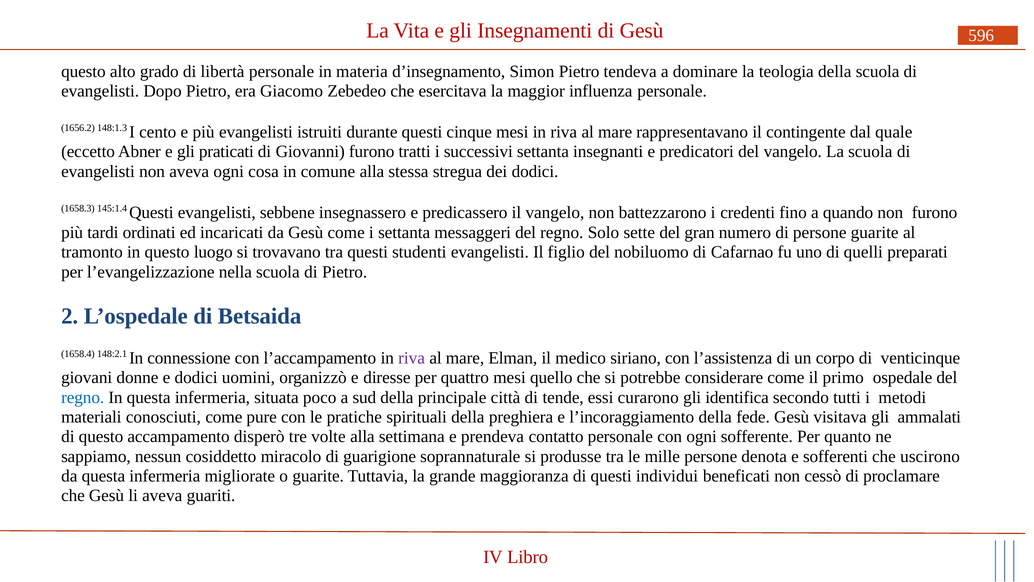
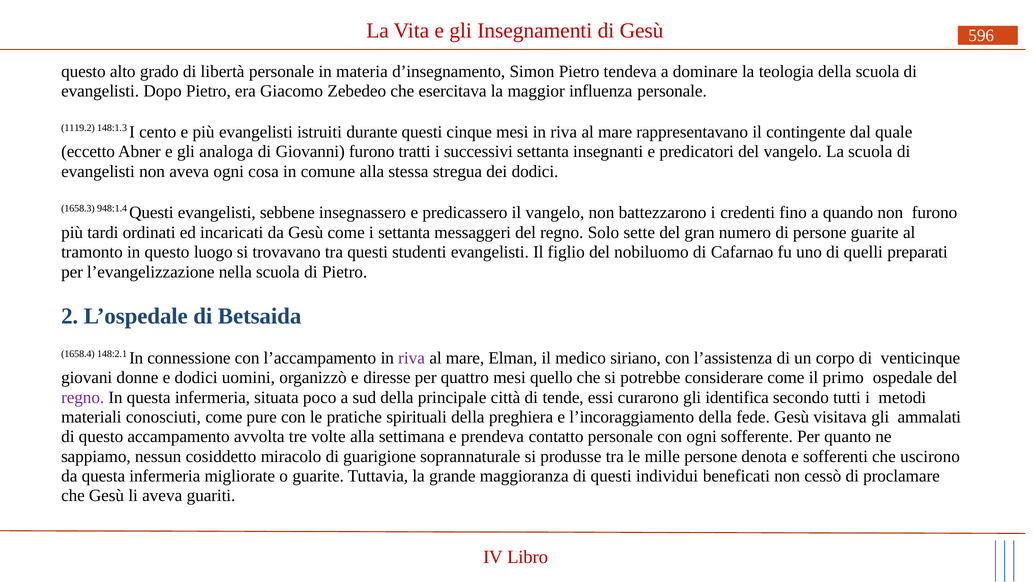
1656.2: 1656.2 -> 1119.2
praticati: praticati -> analoga
145:1.4: 145:1.4 -> 948:1.4
regno at (83, 398) colour: blue -> purple
disperò: disperò -> avvolta
